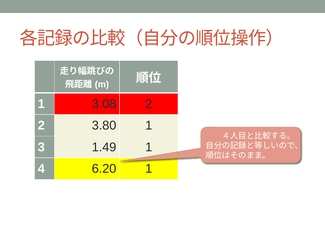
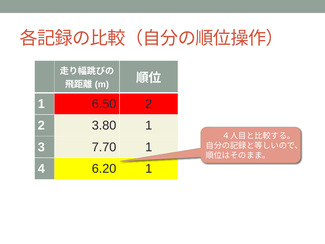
3.08: 3.08 -> 6.50
1.49: 1.49 -> 7.70
